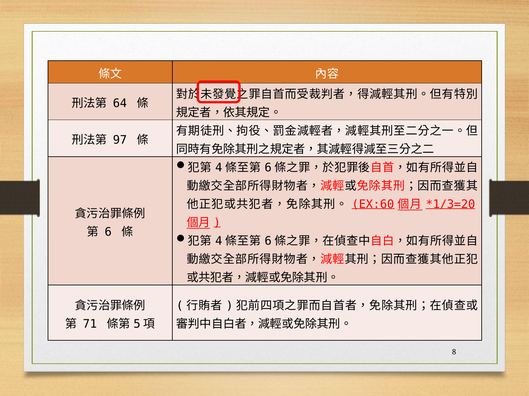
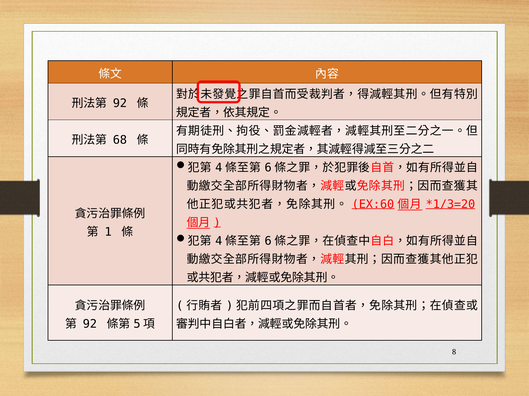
64 at (120, 104): 64 -> 92
97: 97 -> 68
6 at (108, 232): 6 -> 1
71 at (90, 324): 71 -> 92
